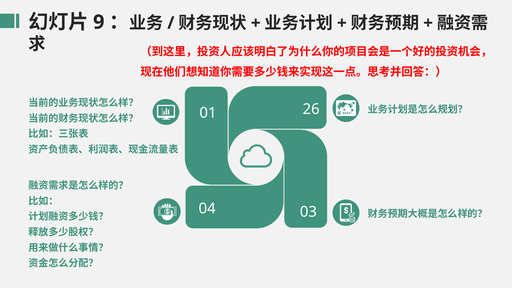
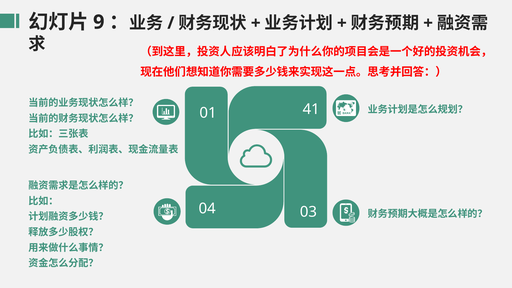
26: 26 -> 41
